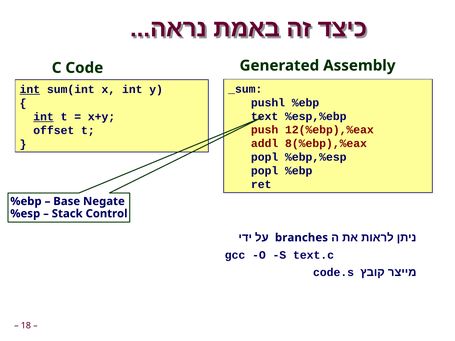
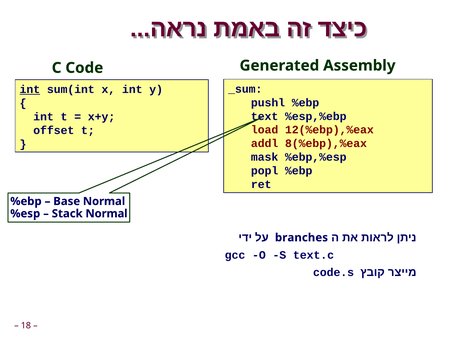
int at (44, 117) underline: present -> none
push: push -> load
popl at (265, 157): popl -> mask
Base Negate: Negate -> Normal
Stack Control: Control -> Normal
